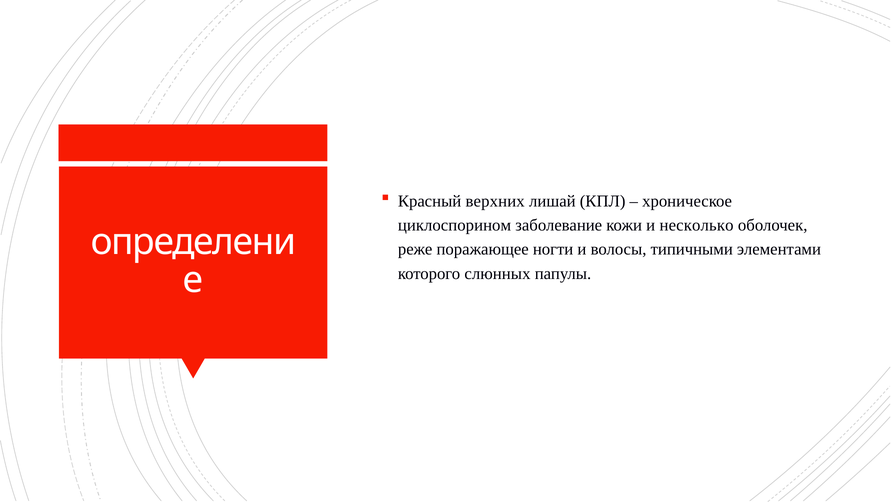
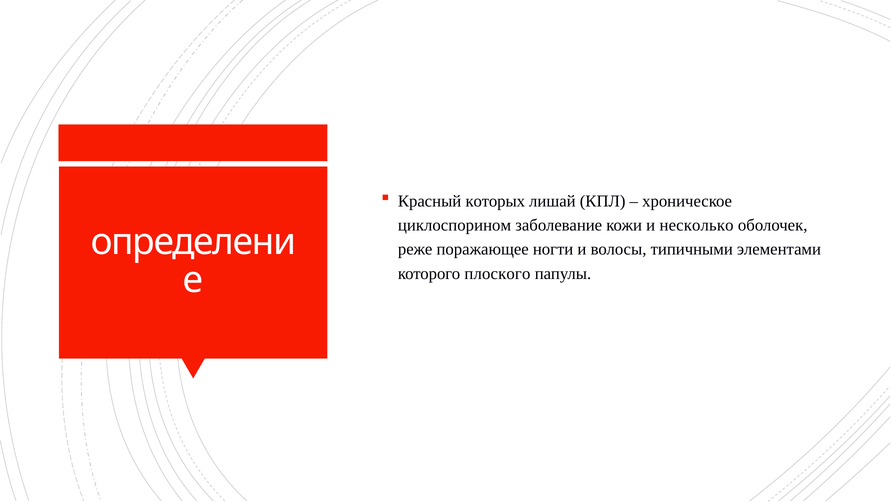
верхних: верхних -> которых
слюнных: слюнных -> плоского
